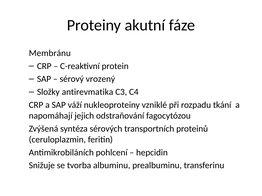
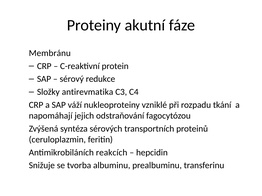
vrozený: vrozený -> redukce
pohlcení: pohlcení -> reakcích
